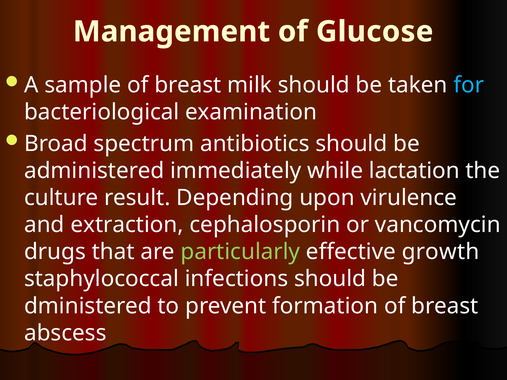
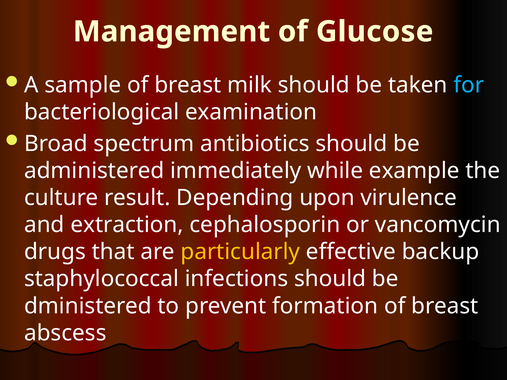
lactation: lactation -> example
particularly colour: light green -> yellow
growth: growth -> backup
